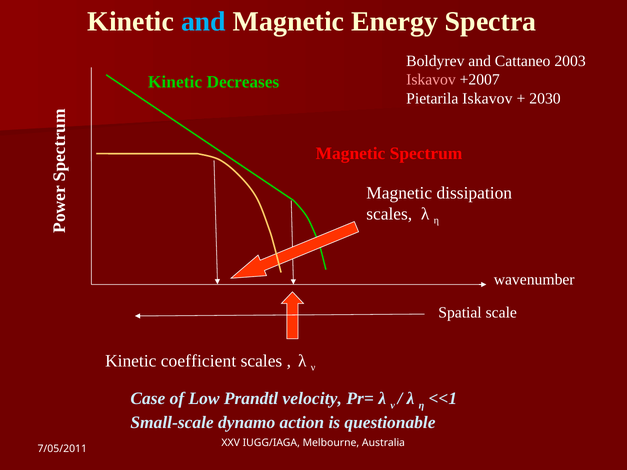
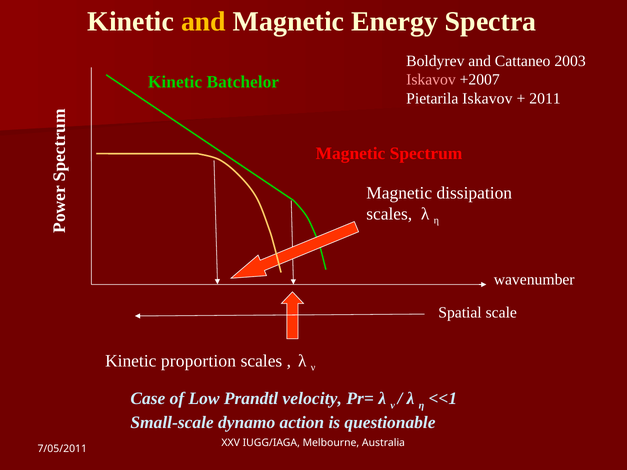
and at (203, 22) colour: light blue -> yellow
Decreases: Decreases -> Batchelor
2030: 2030 -> 2011
coefficient: coefficient -> proportion
